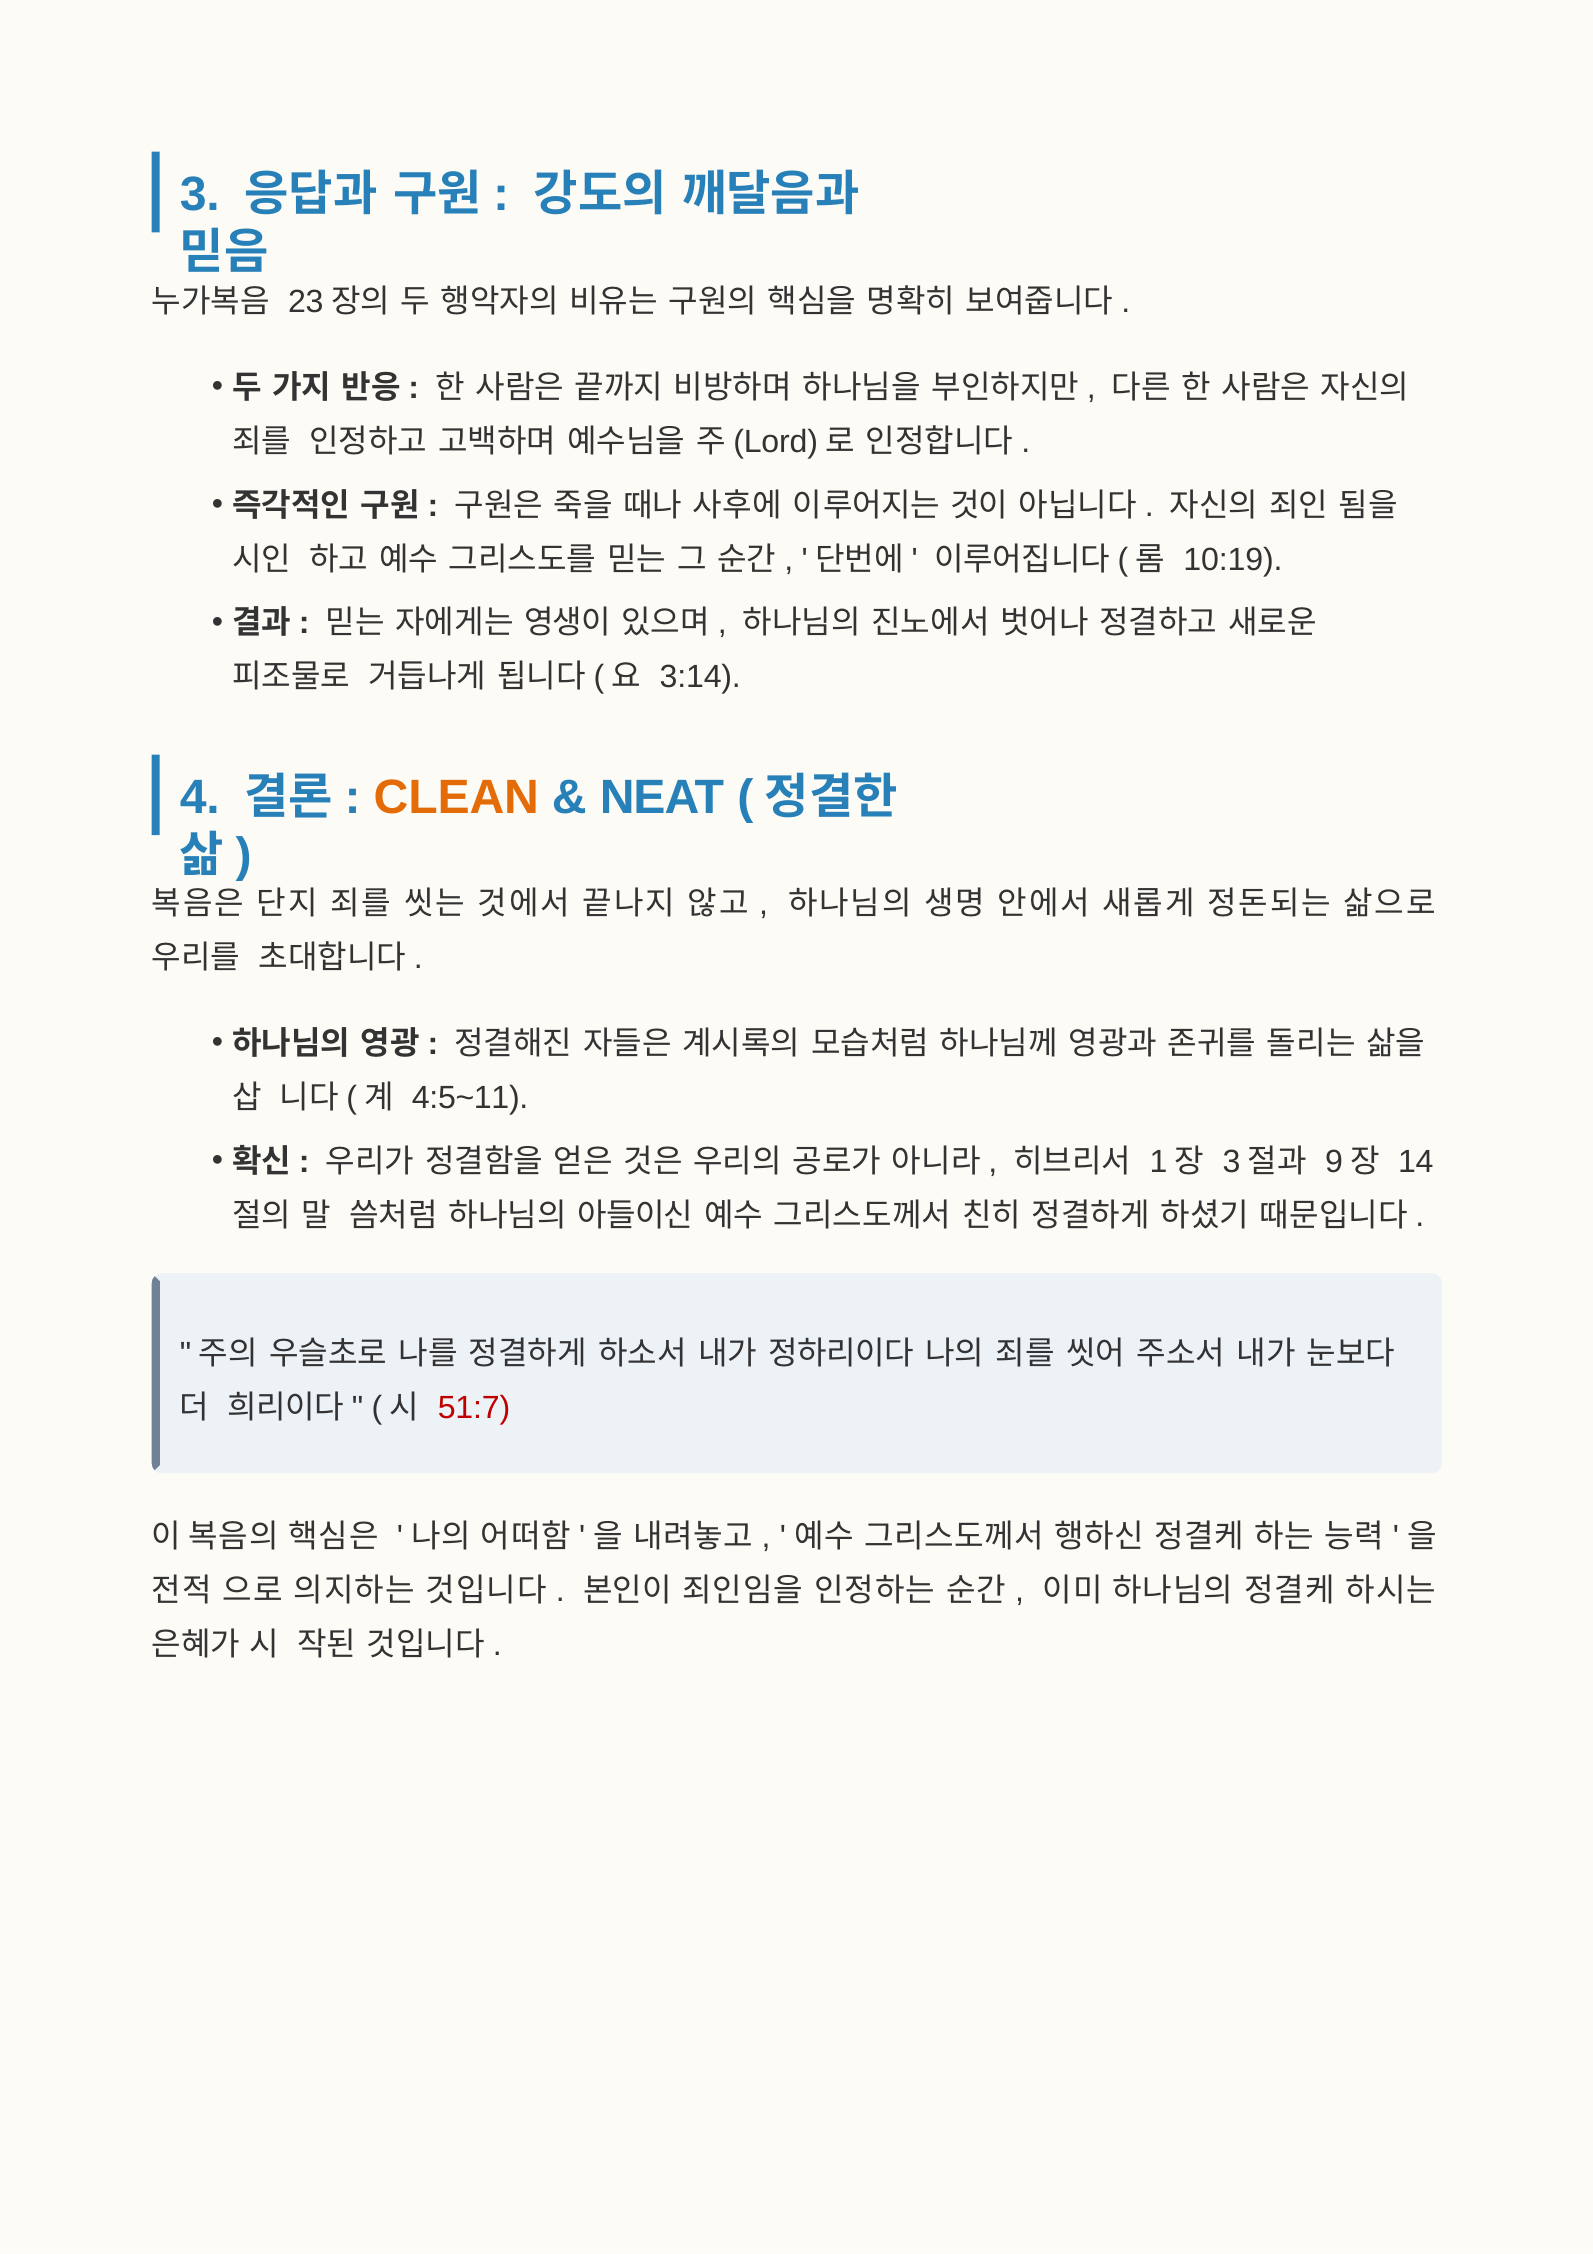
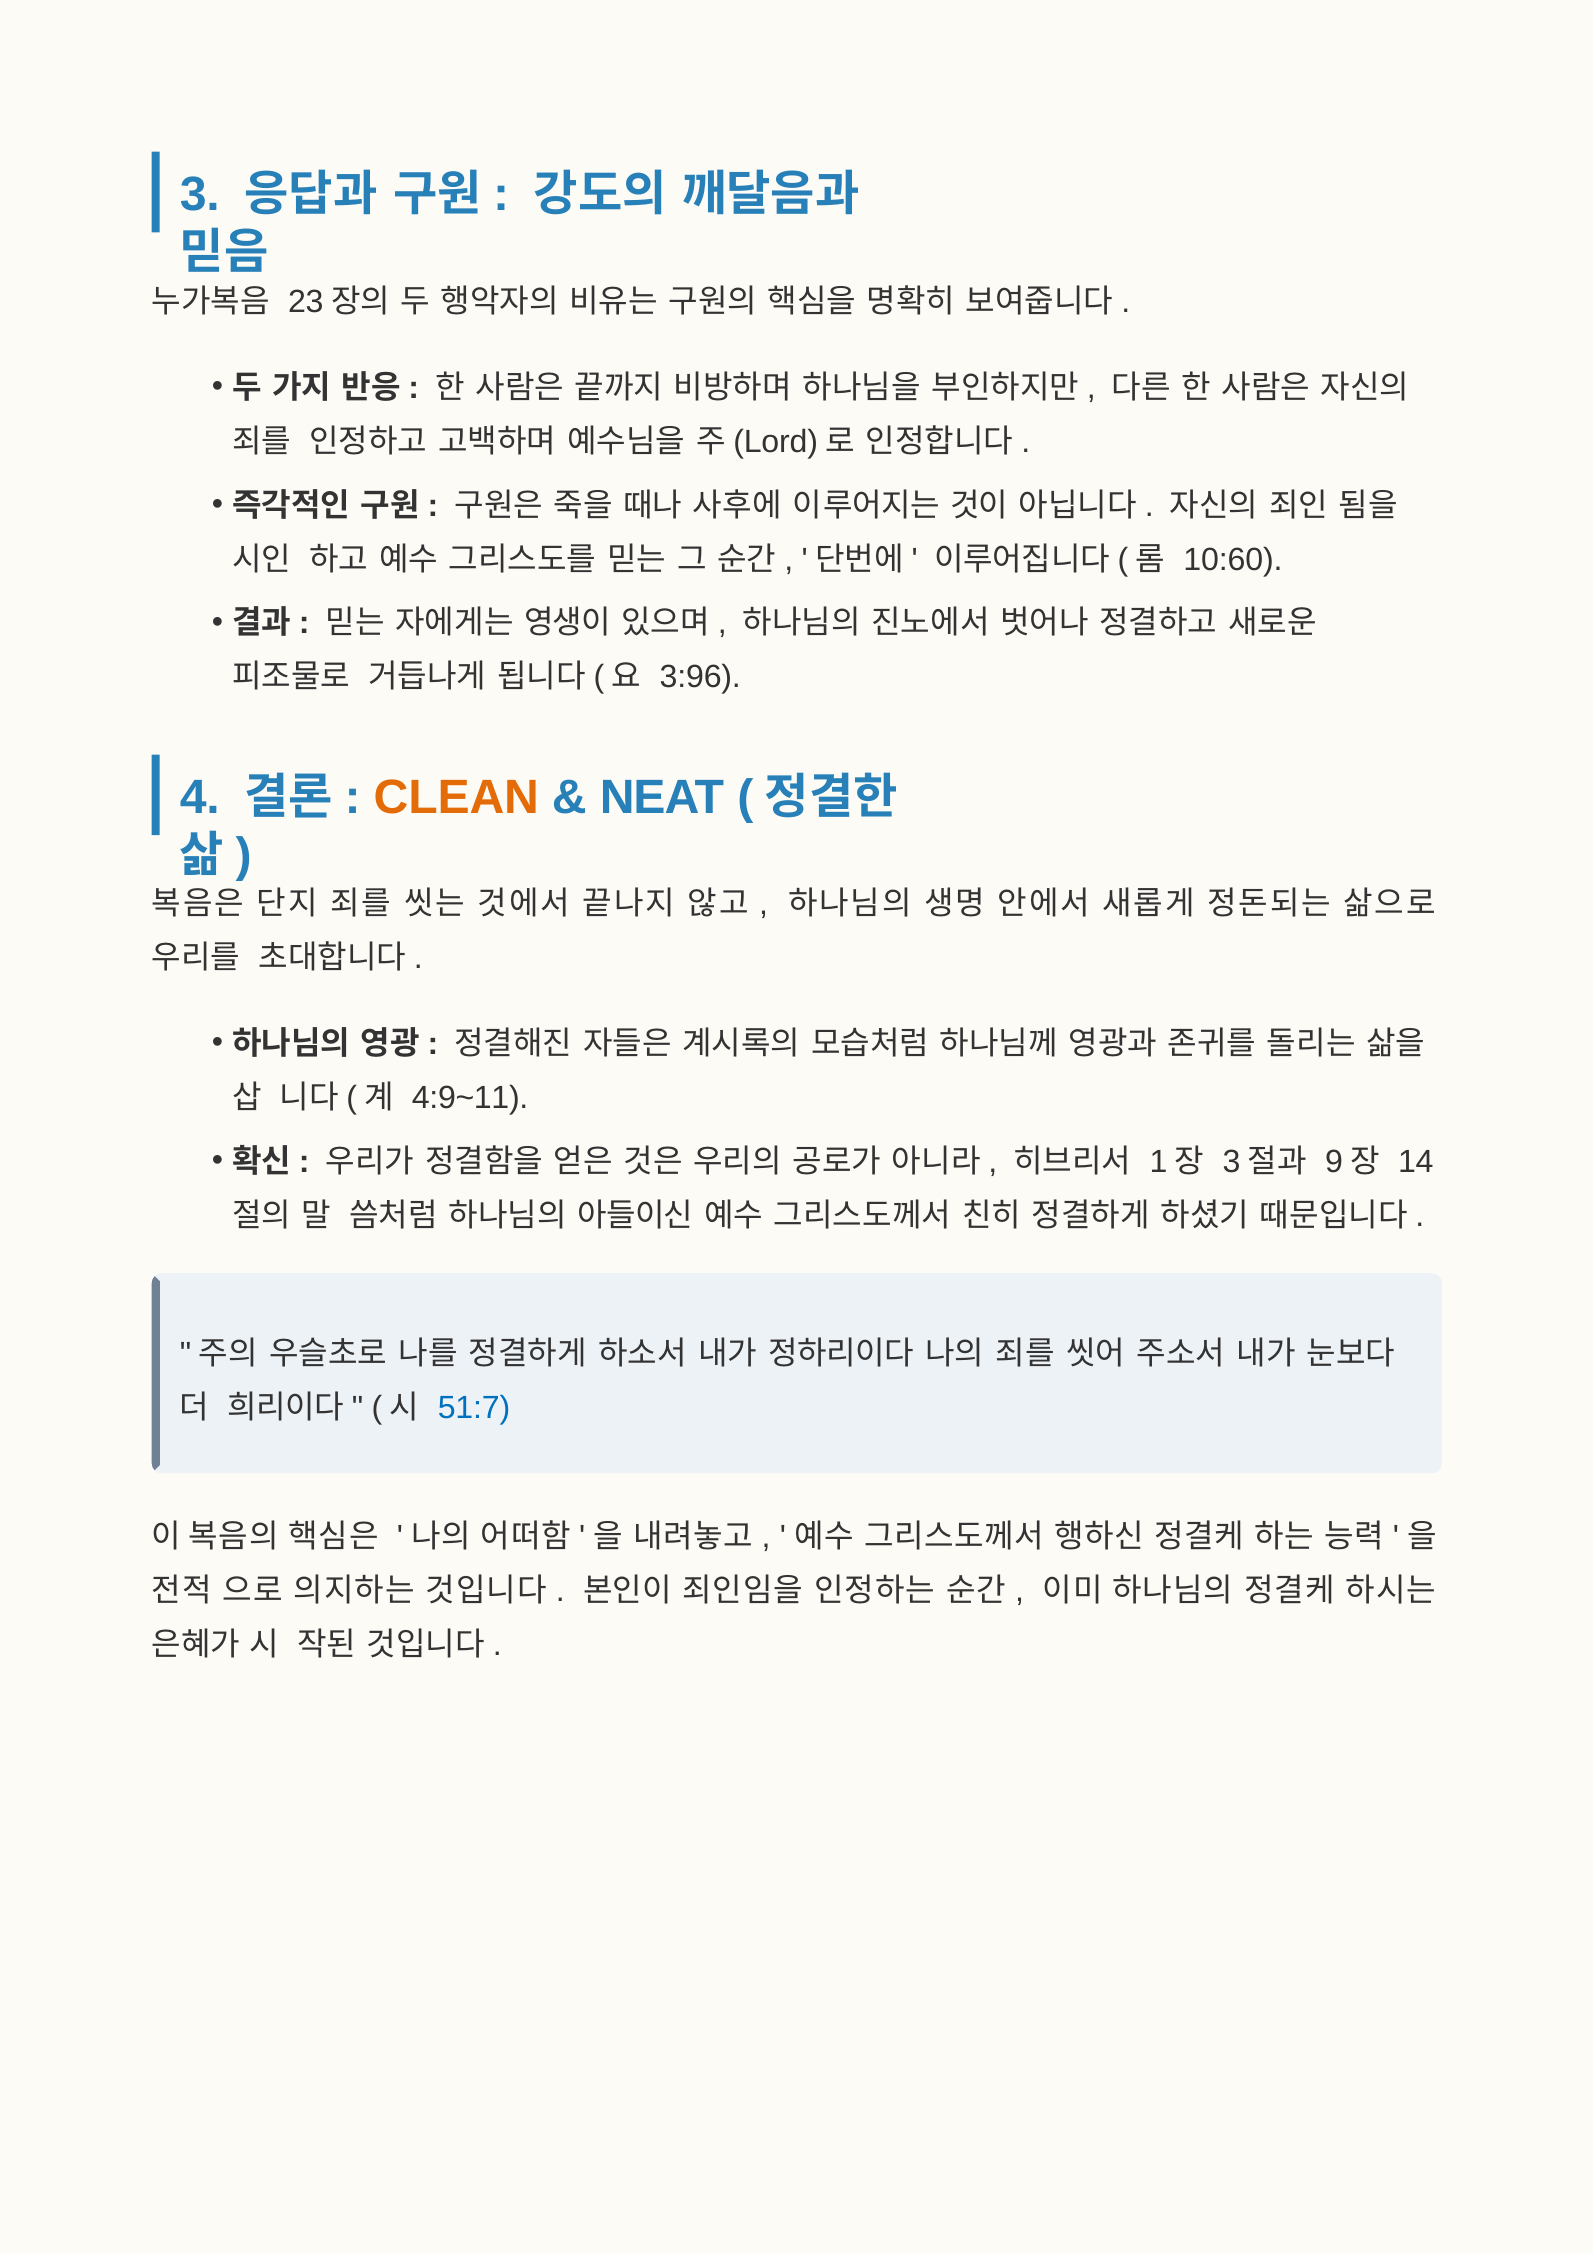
10:19: 10:19 -> 10:60
3:14: 3:14 -> 3:96
4:5~11: 4:5~11 -> 4:9~11
51:7 colour: red -> blue
